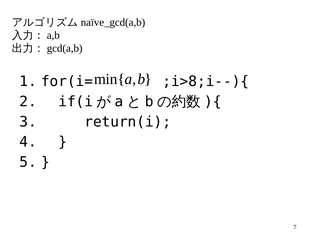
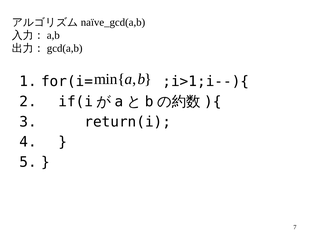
;i>8;i--){: ;i>8;i--){ -> ;i>1;i--){
